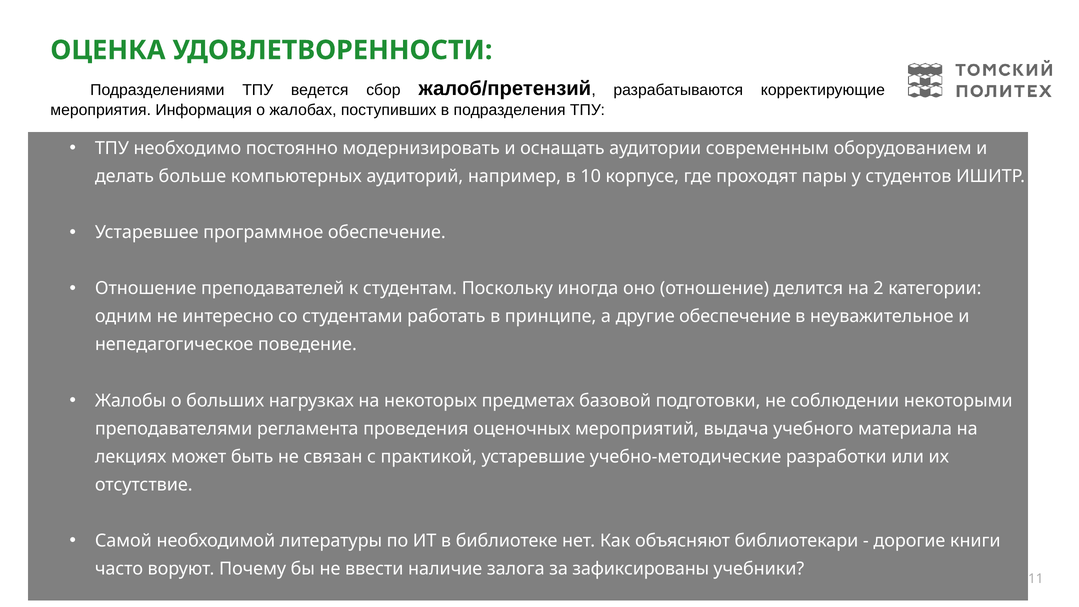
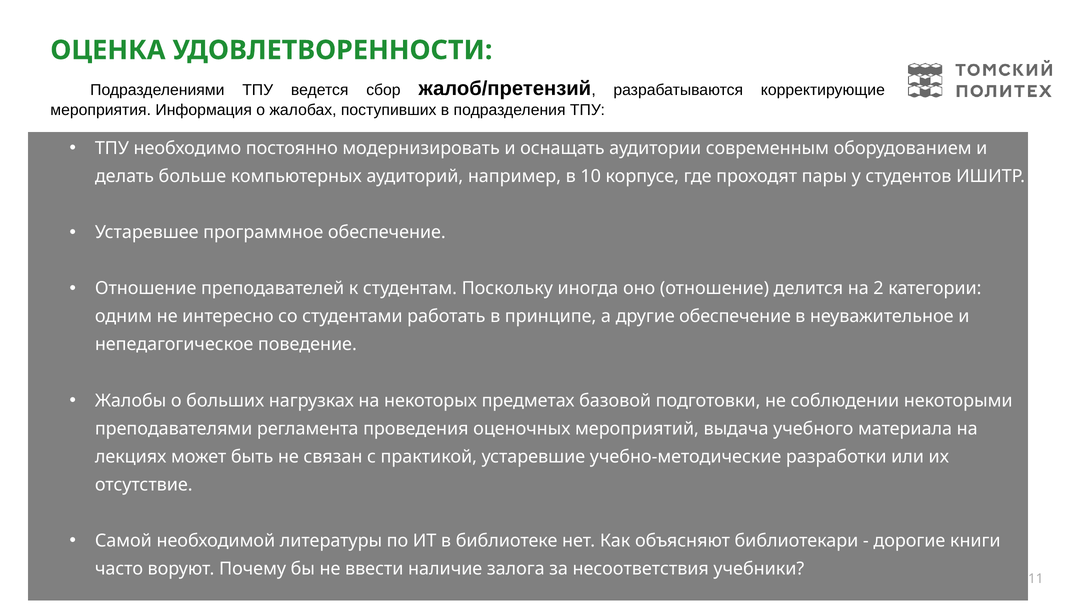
зафиксированы: зафиксированы -> несоответствия
